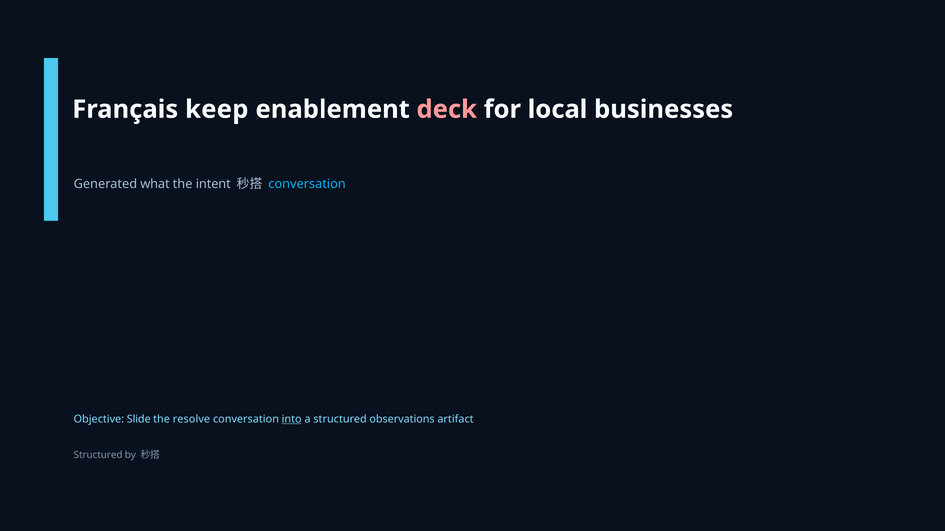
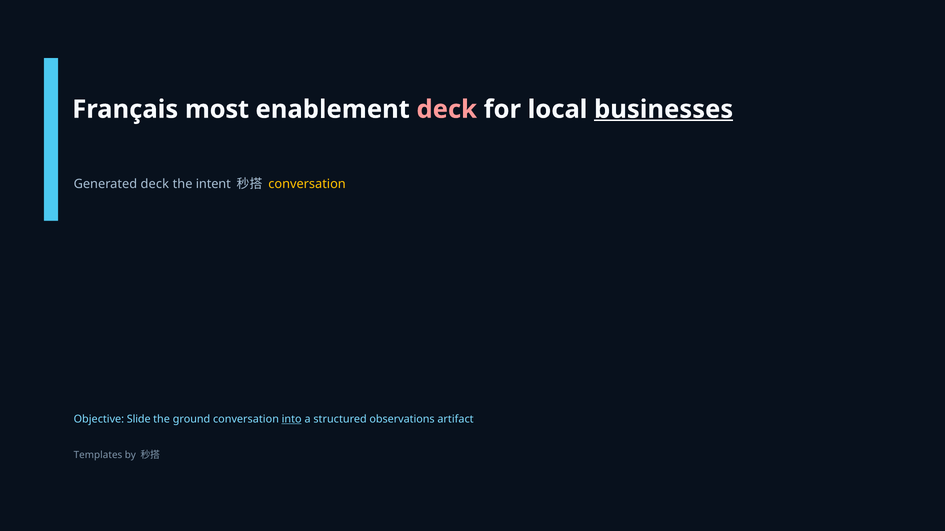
keep: keep -> most
businesses underline: none -> present
Generated what: what -> deck
conversation at (307, 184) colour: light blue -> yellow
resolve: resolve -> ground
Structured at (98, 456): Structured -> Templates
